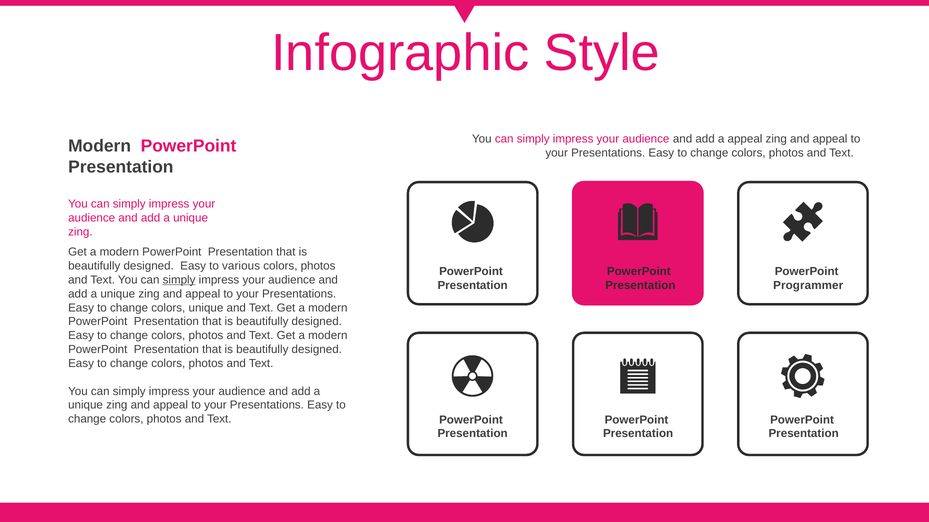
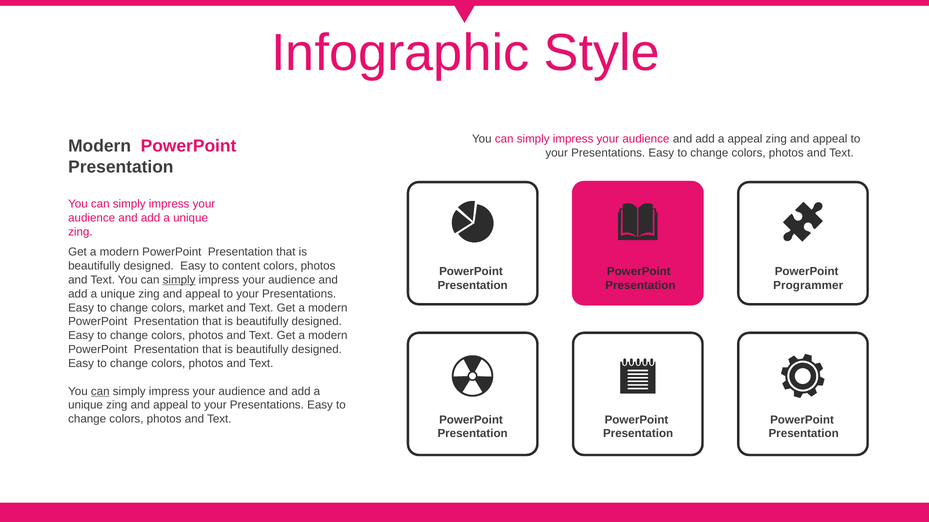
various: various -> content
colors unique: unique -> market
can at (100, 392) underline: none -> present
